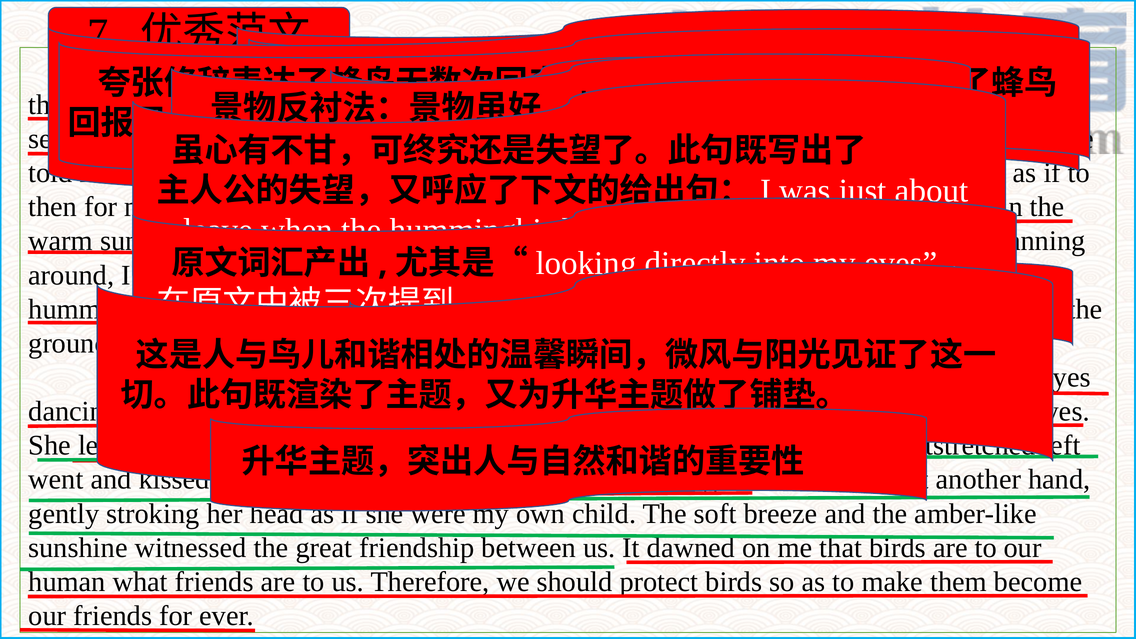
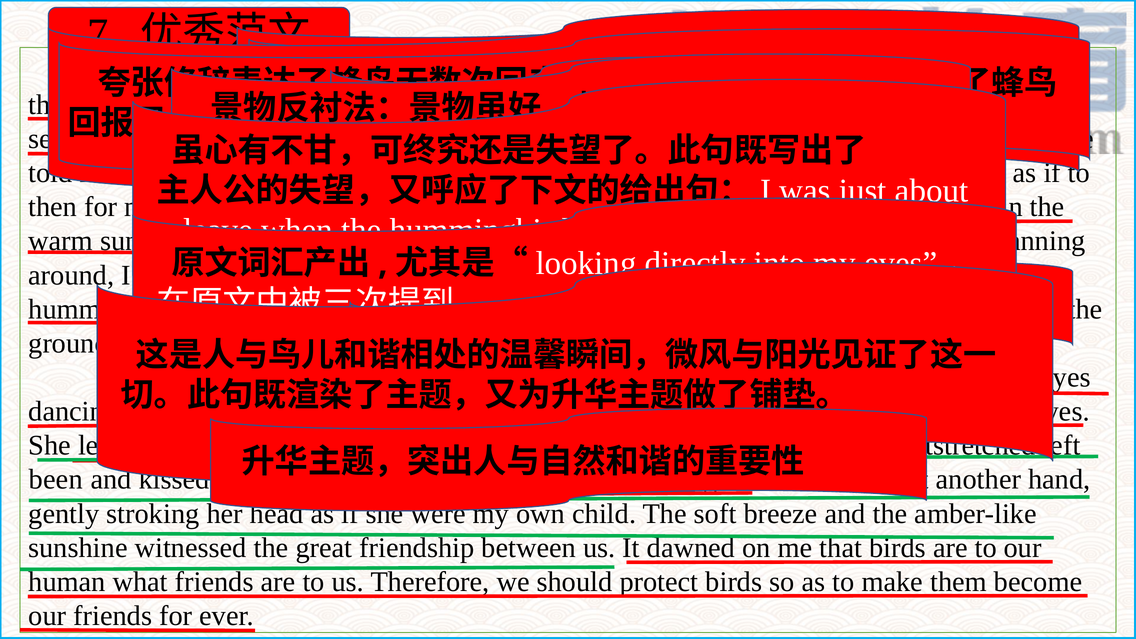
went at (56, 480): went -> been
